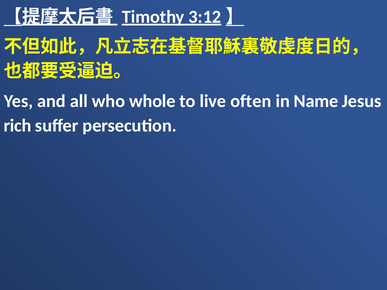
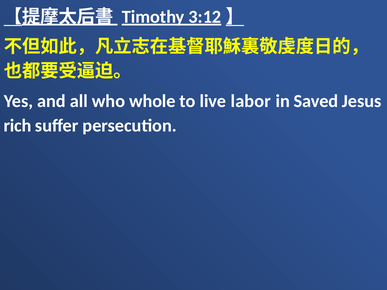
often: often -> labor
Name: Name -> Saved
